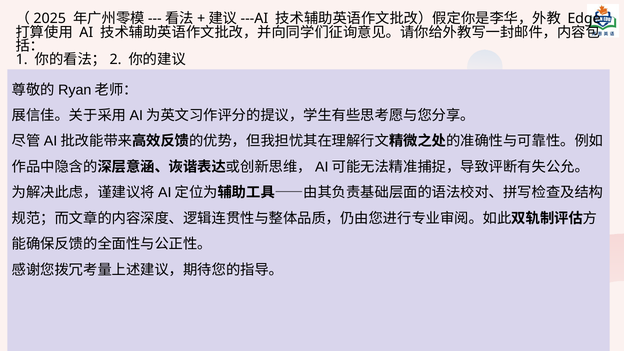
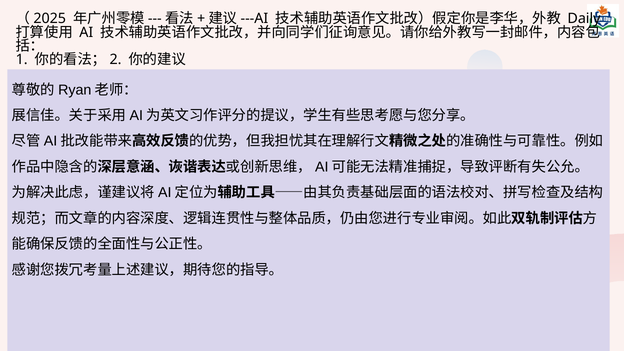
Edge: Edge -> Daily
